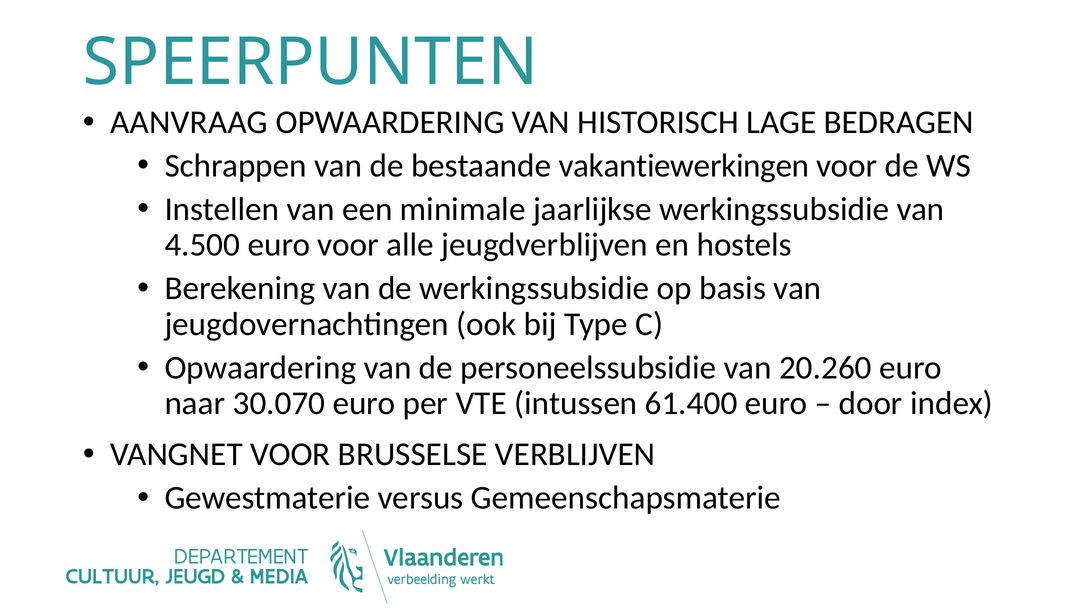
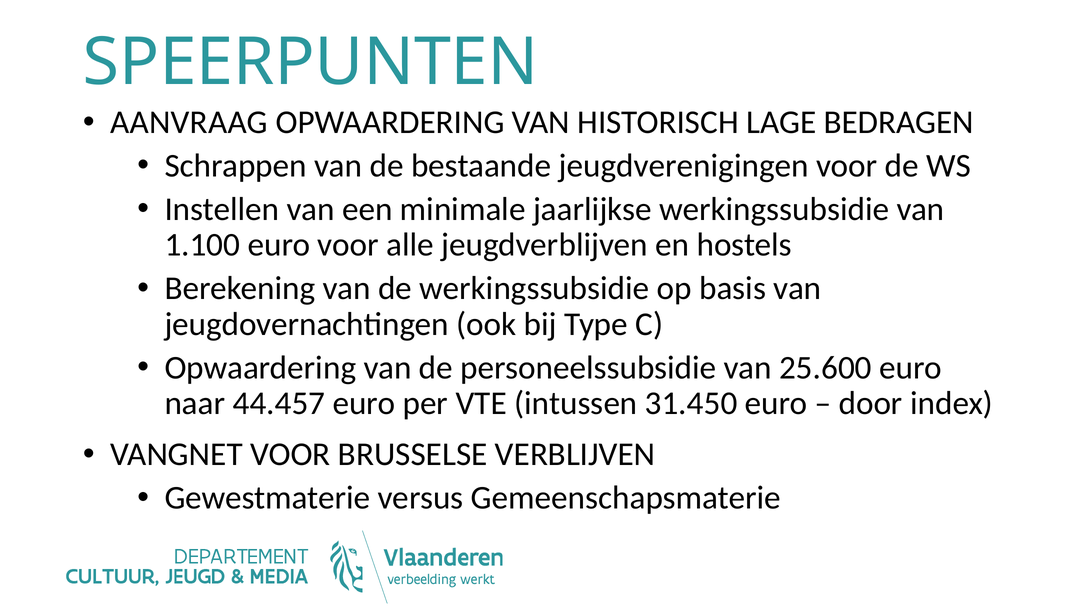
vakantiewerkingen: vakantiewerkingen -> jeugdverenigingen
4.500: 4.500 -> 1.100
20.260: 20.260 -> 25.600
30.070: 30.070 -> 44.457
61.400: 61.400 -> 31.450
